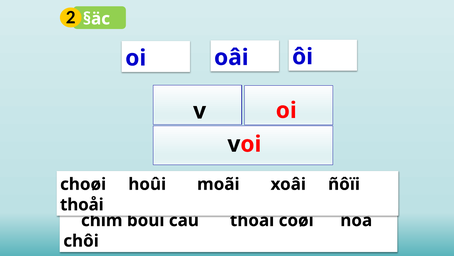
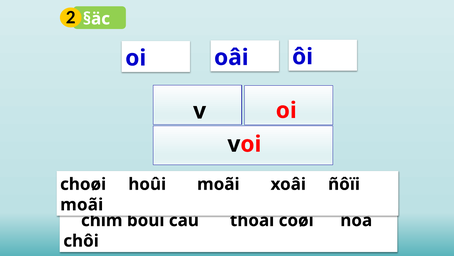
thoåi at (82, 204): thoåi -> moãi
